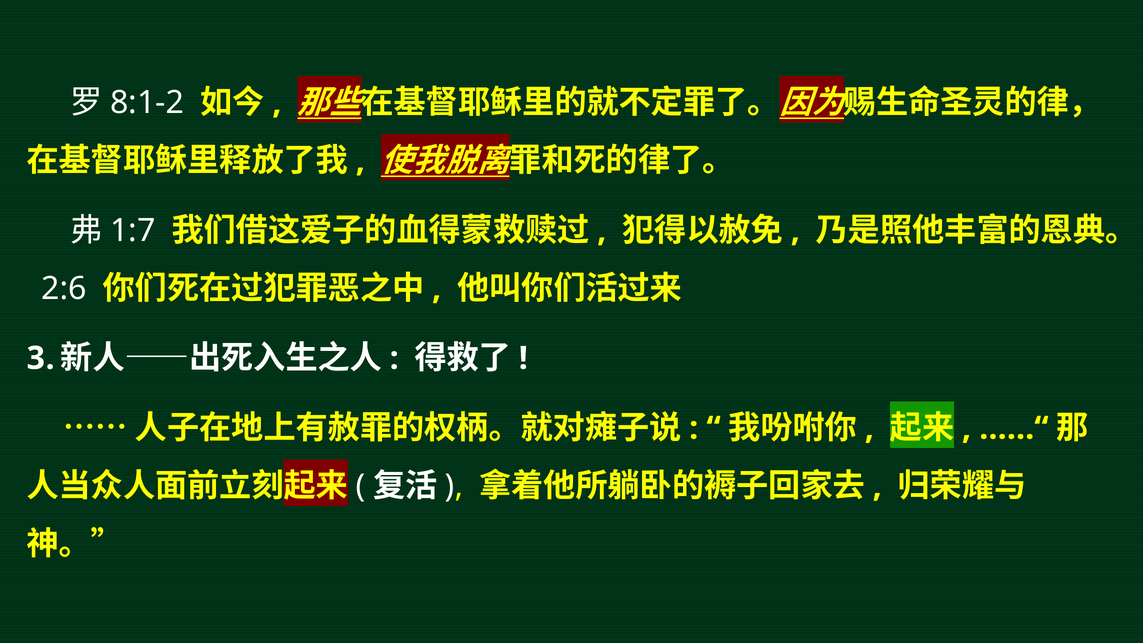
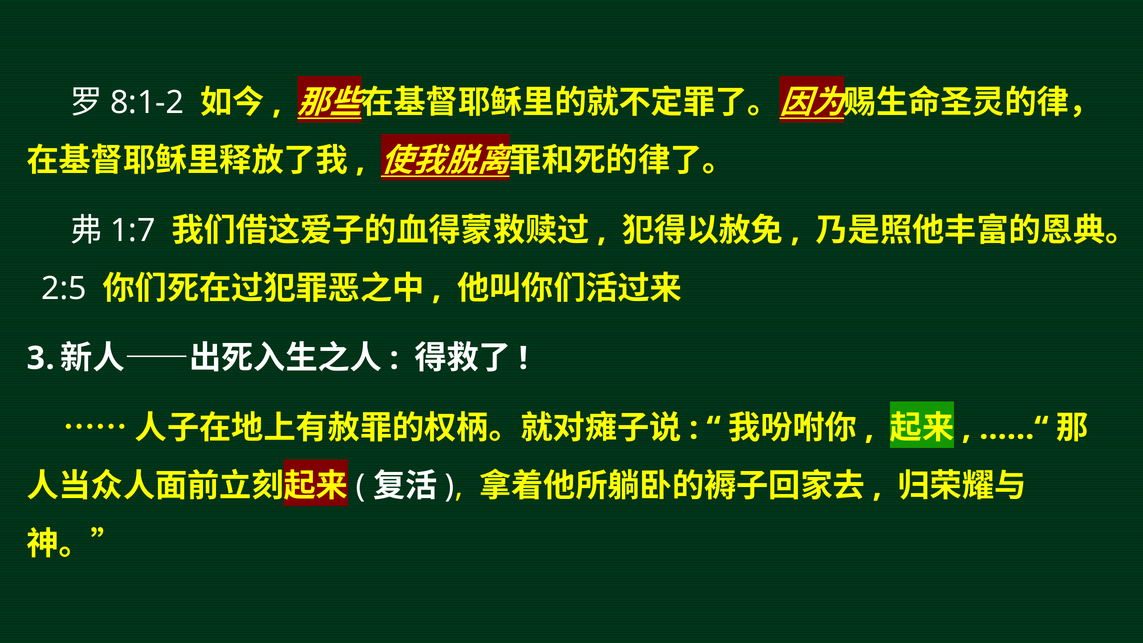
2:6: 2:6 -> 2:5
